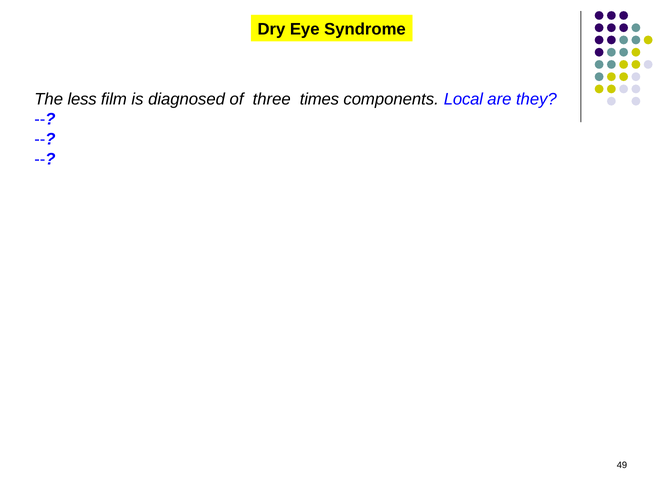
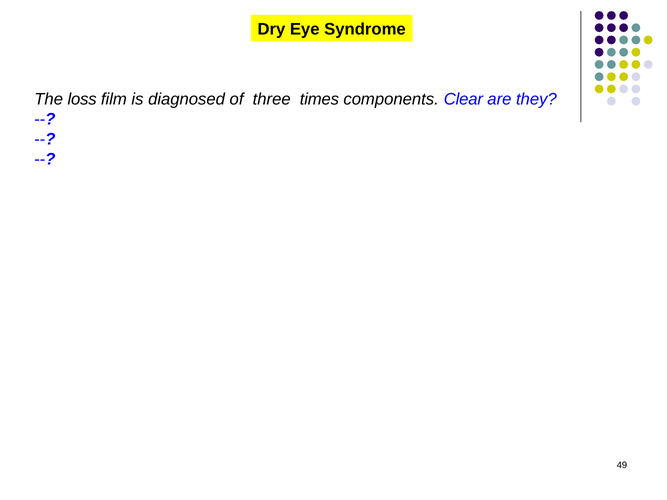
less: less -> loss
Local: Local -> Clear
